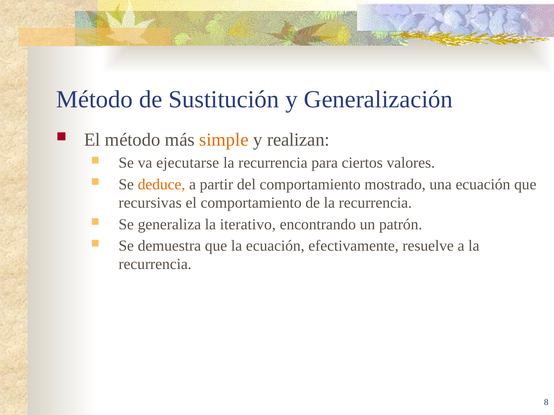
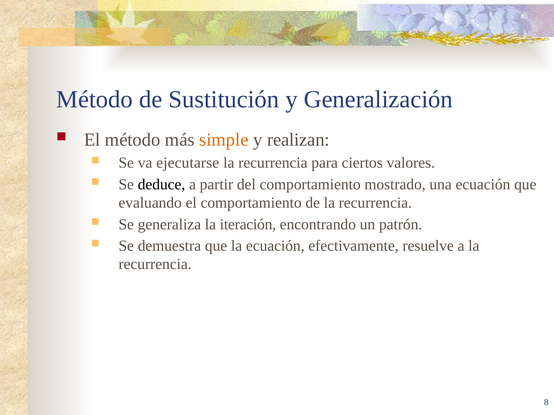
deduce colour: orange -> black
recursivas: recursivas -> evaluando
iterativo: iterativo -> iteración
